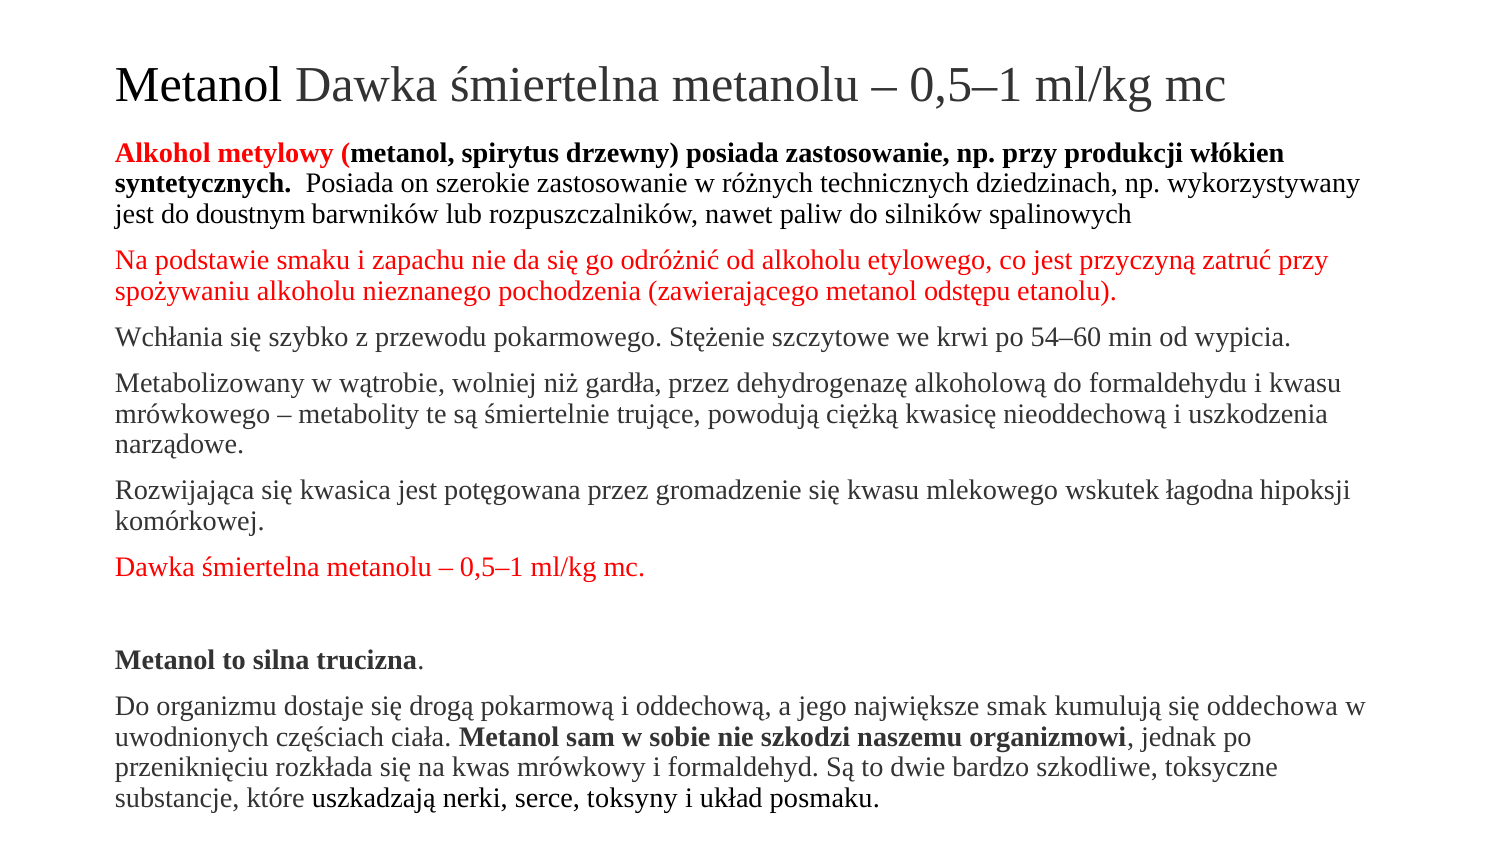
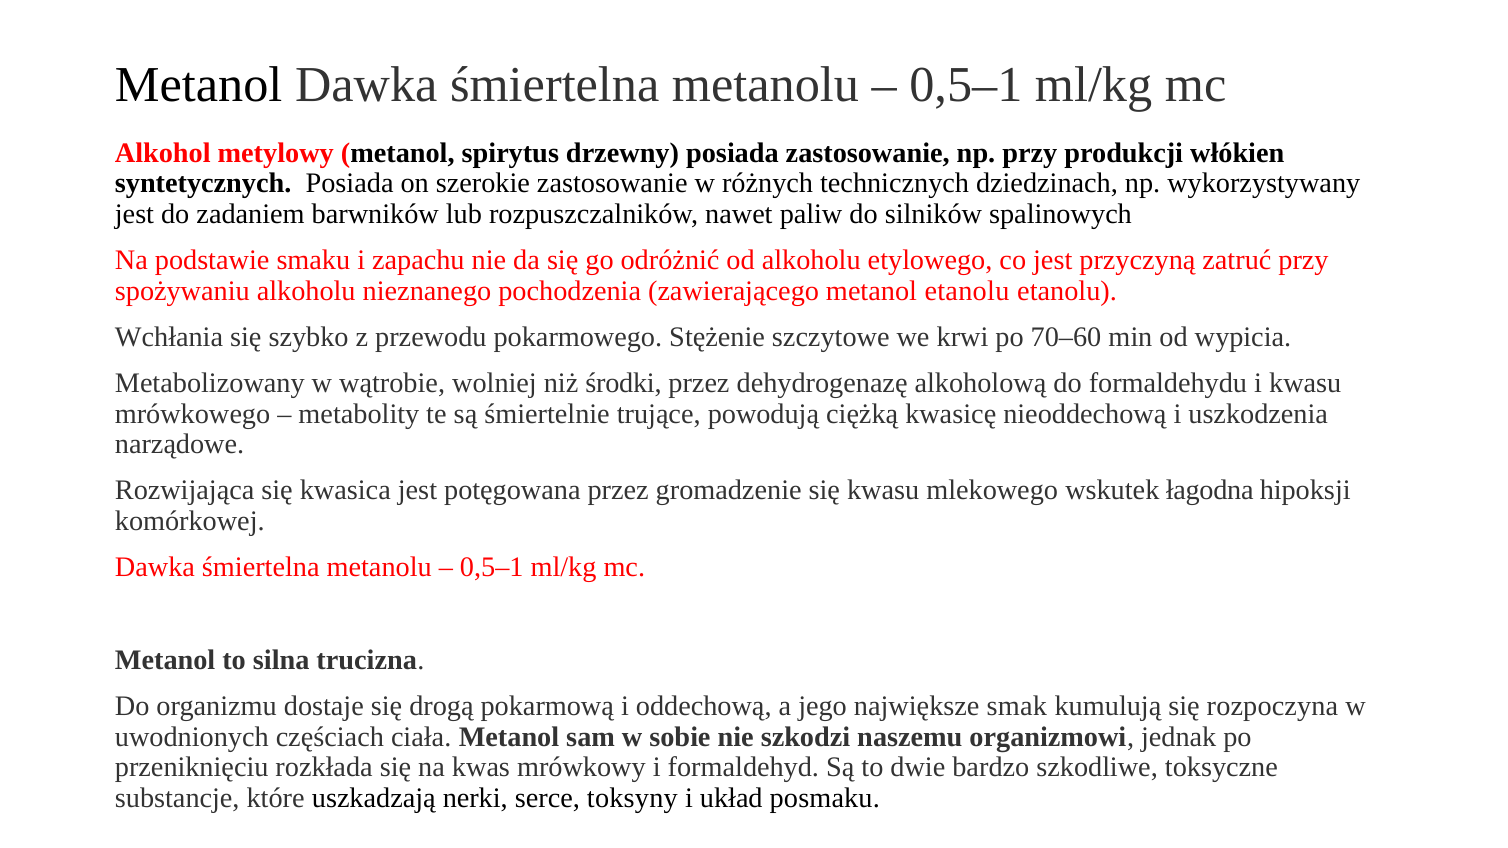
doustnym: doustnym -> zadaniem
metanol odstępu: odstępu -> etanolu
54–60: 54–60 -> 70–60
gardła: gardła -> środki
oddechowa: oddechowa -> rozpoczyna
